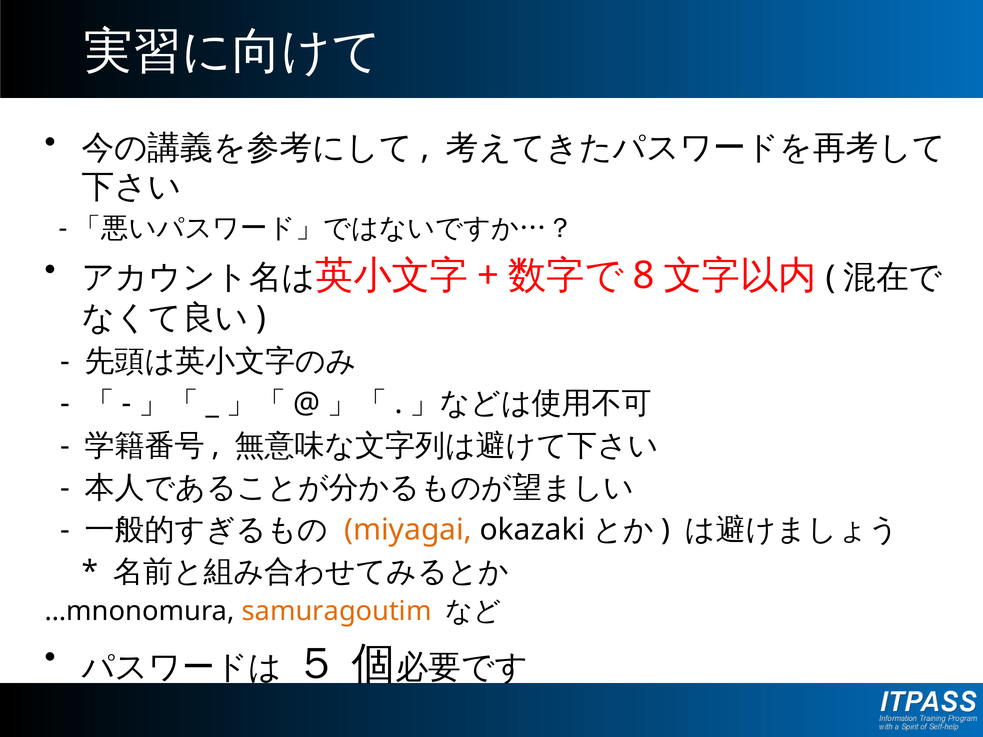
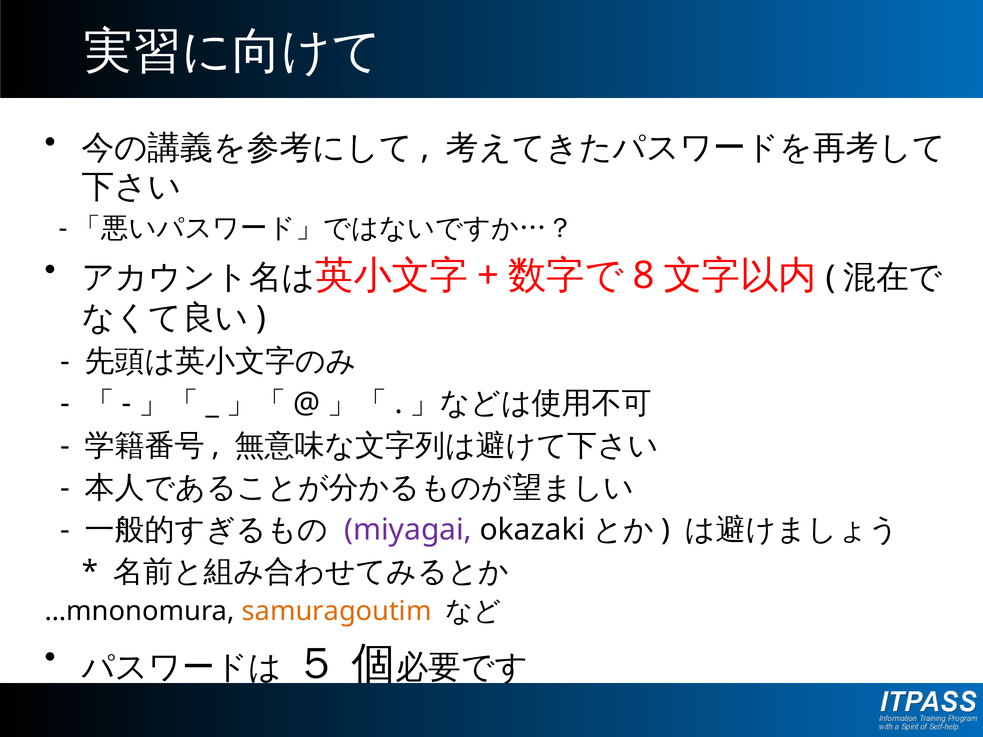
miyagai colour: orange -> purple
